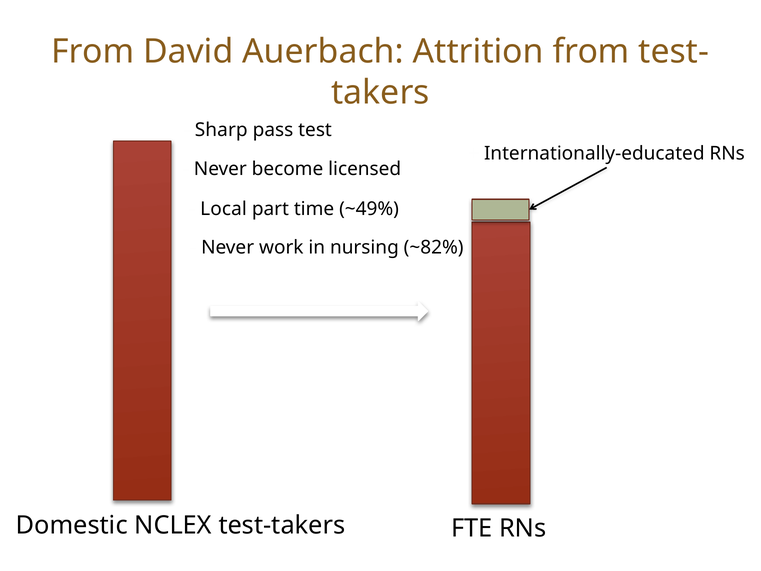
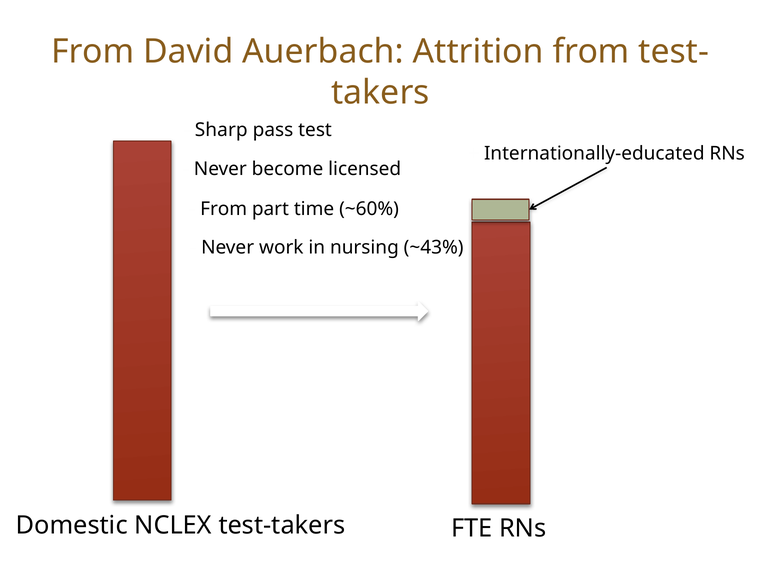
Local at (224, 209): Local -> From
~49%: ~49% -> ~60%
~82%: ~82% -> ~43%
